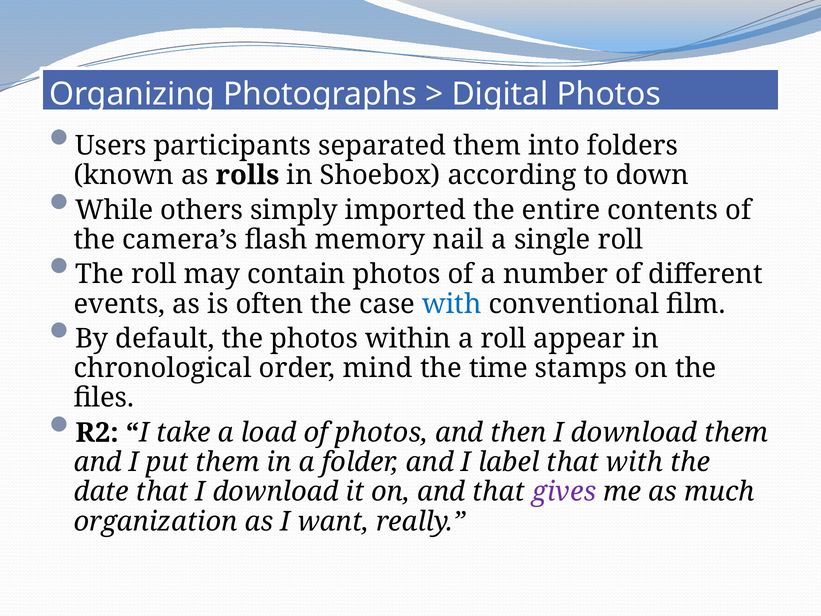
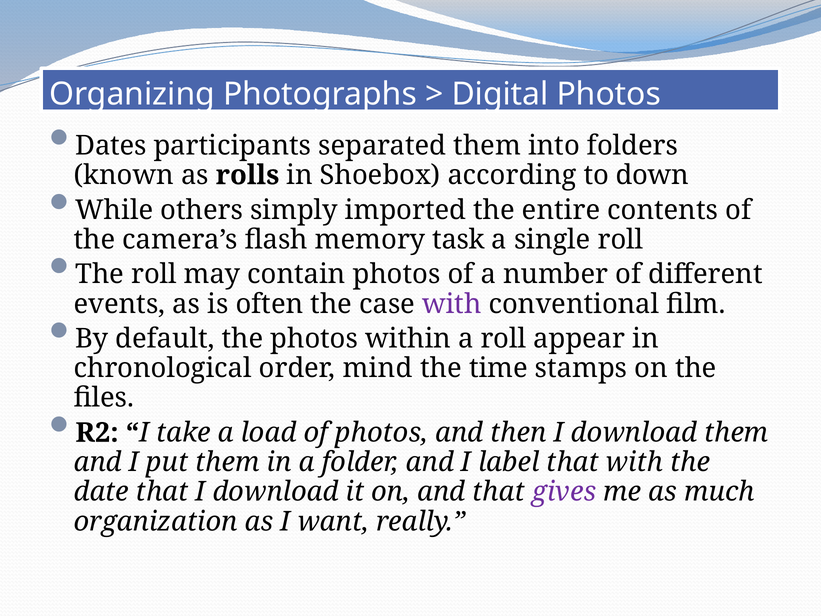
Users: Users -> Dates
nail: nail -> task
with at (452, 304) colour: blue -> purple
